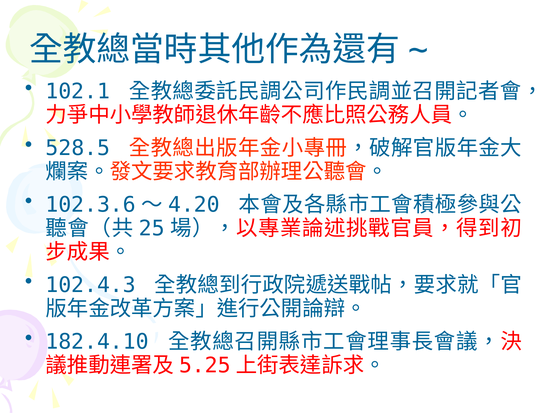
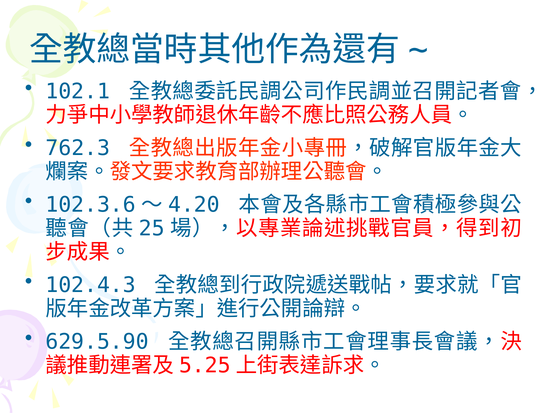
528.5: 528.5 -> 762.3
182.4.10: 182.4.10 -> 629.5.90
